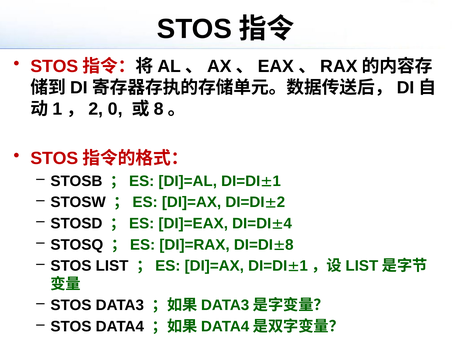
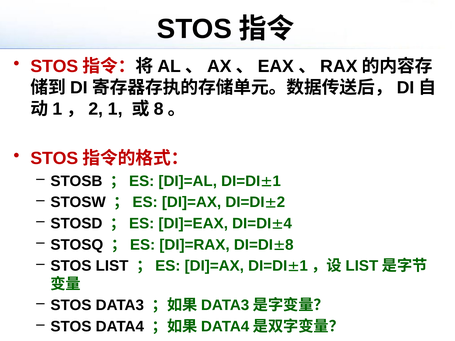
0 at (115, 109): 0 -> 1
